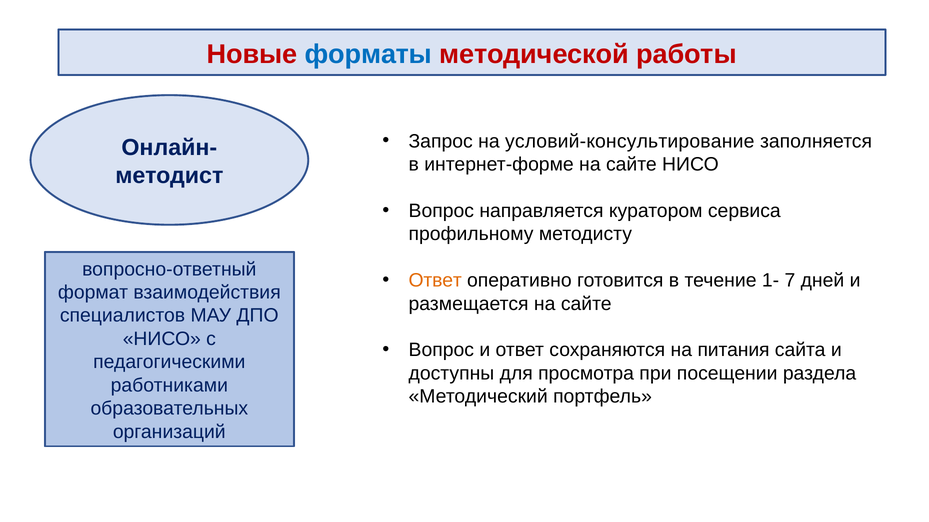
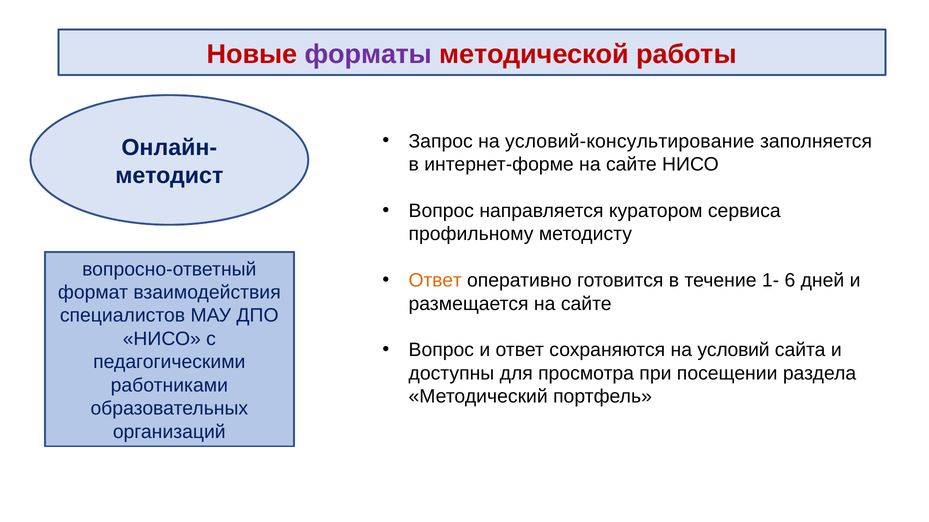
форматы colour: blue -> purple
7: 7 -> 6
питания: питания -> условий
